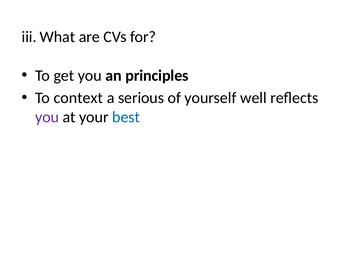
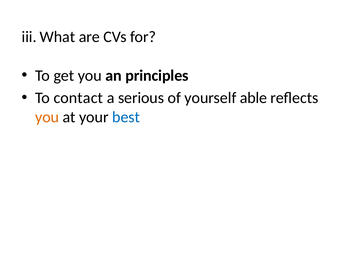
context: context -> contact
well: well -> able
you at (47, 117) colour: purple -> orange
